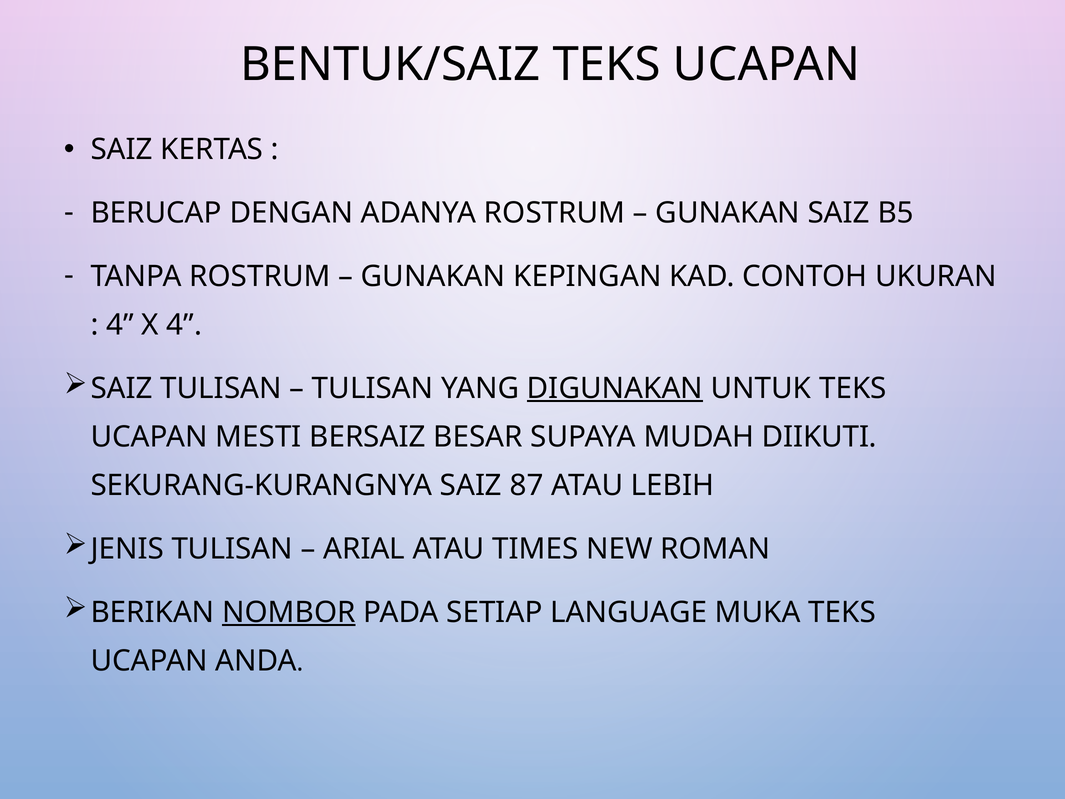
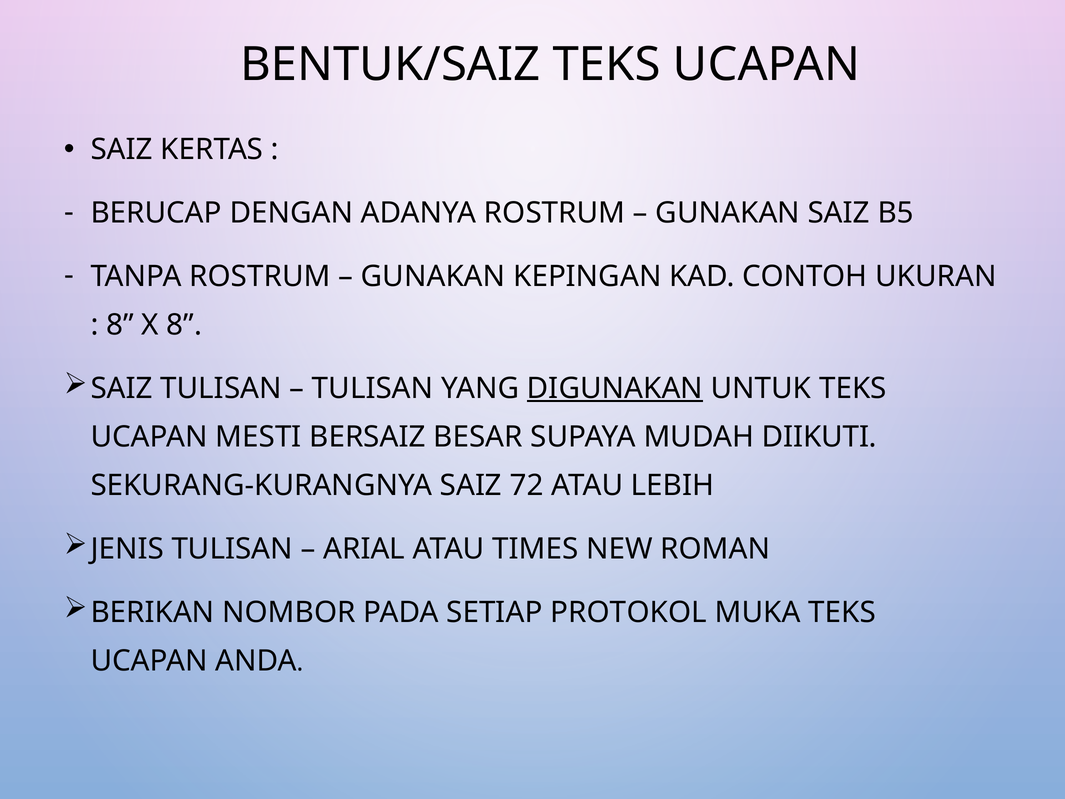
4 at (120, 325): 4 -> 8
X 4: 4 -> 8
87: 87 -> 72
NOMBOR underline: present -> none
LANGUAGE: LANGUAGE -> PROTOKOL
